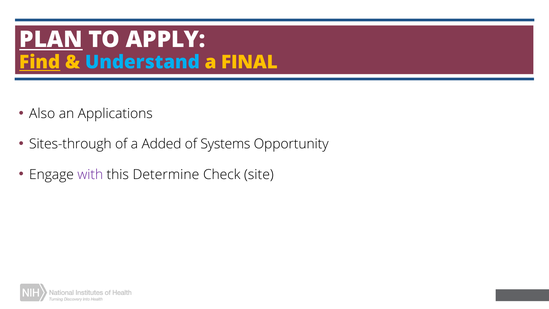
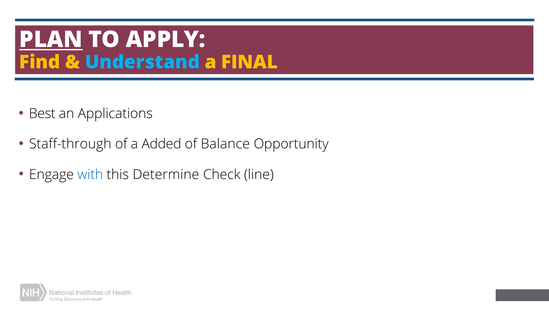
Find underline: present -> none
Also: Also -> Best
Sites-through: Sites-through -> Staff-through
Systems: Systems -> Balance
with colour: purple -> blue
site: site -> line
